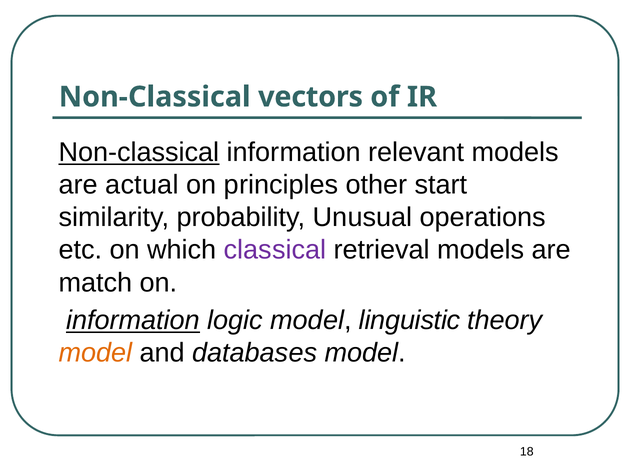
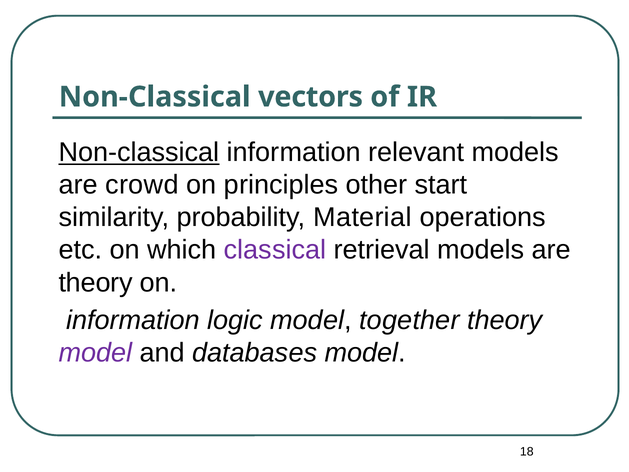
actual: actual -> crowd
Unusual: Unusual -> Material
match at (96, 282): match -> theory
information at (133, 320) underline: present -> none
linguistic: linguistic -> together
model at (96, 353) colour: orange -> purple
